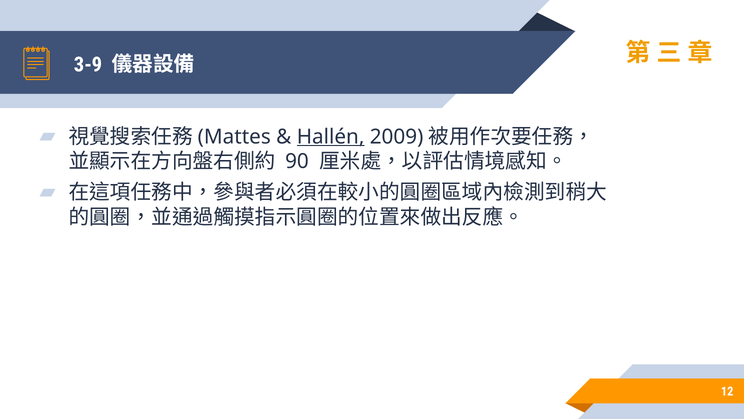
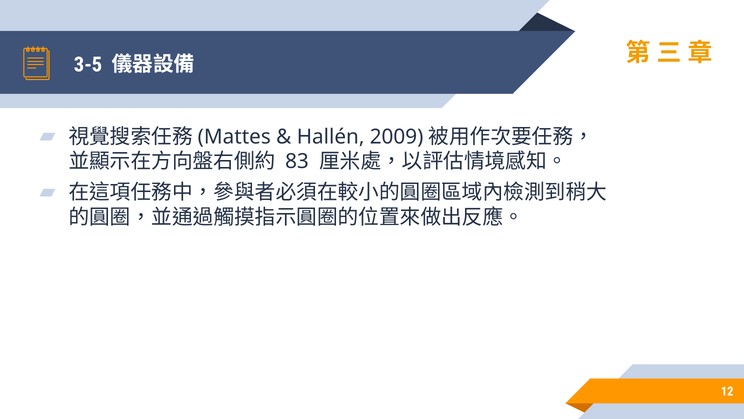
3-9: 3-9 -> 3-5
Hallén underline: present -> none
90: 90 -> 83
